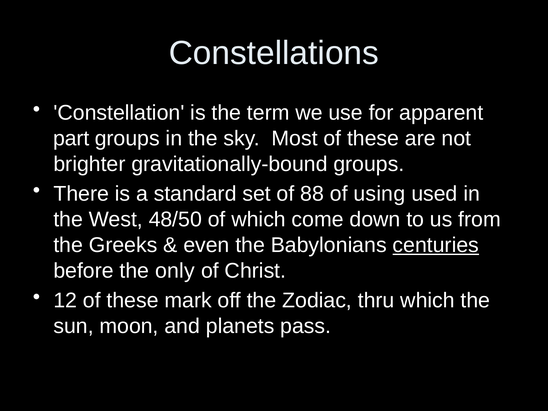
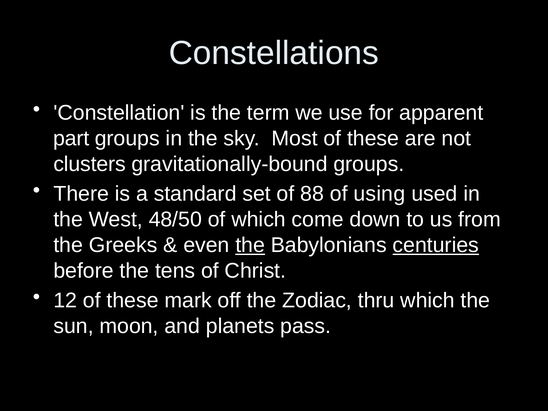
brighter: brighter -> clusters
the at (250, 245) underline: none -> present
only: only -> tens
